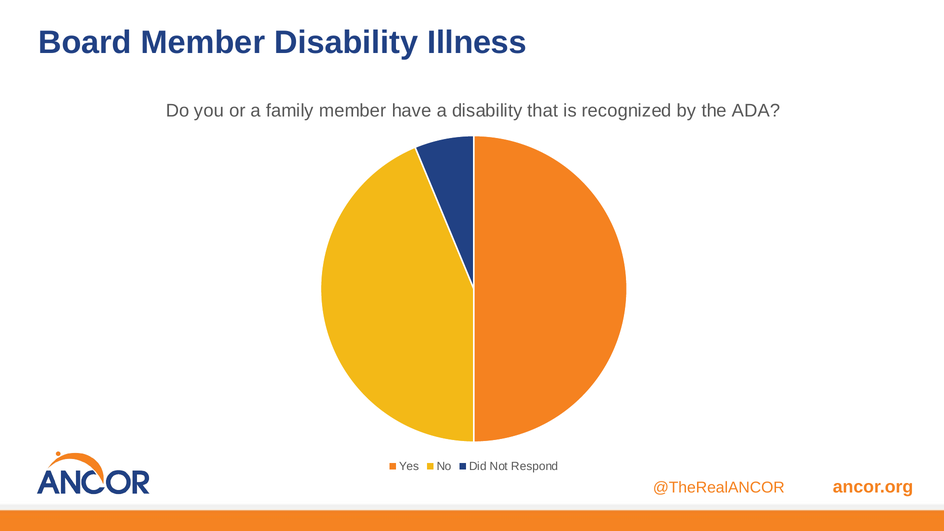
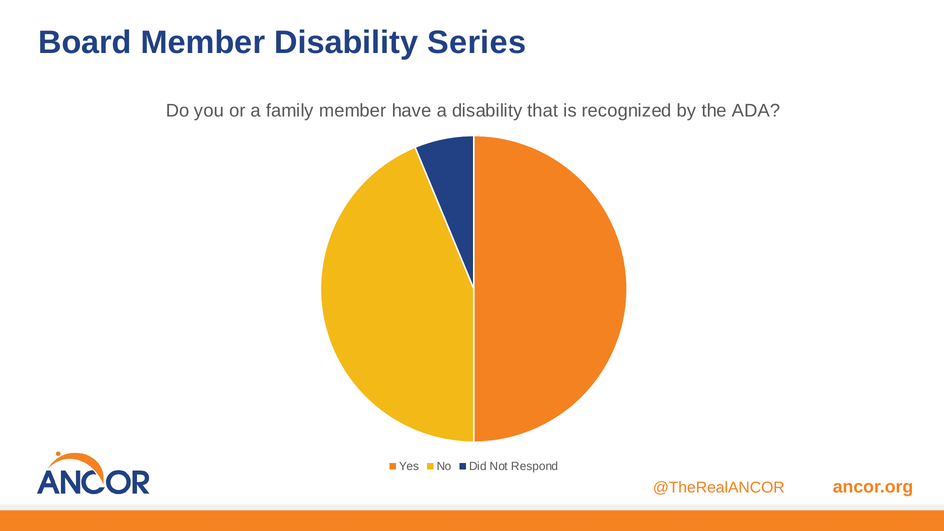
Illness: Illness -> Series
